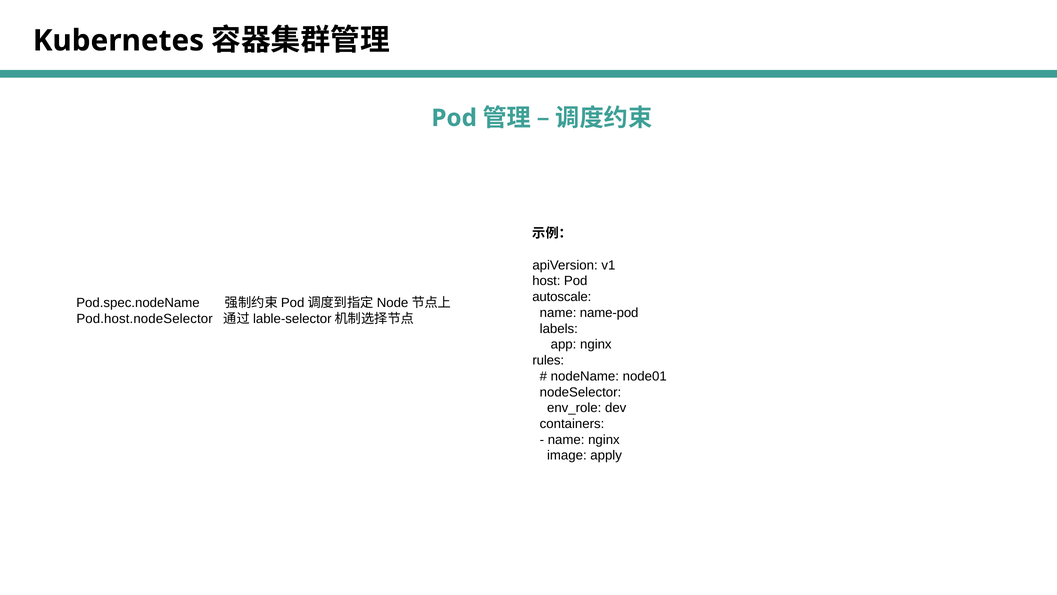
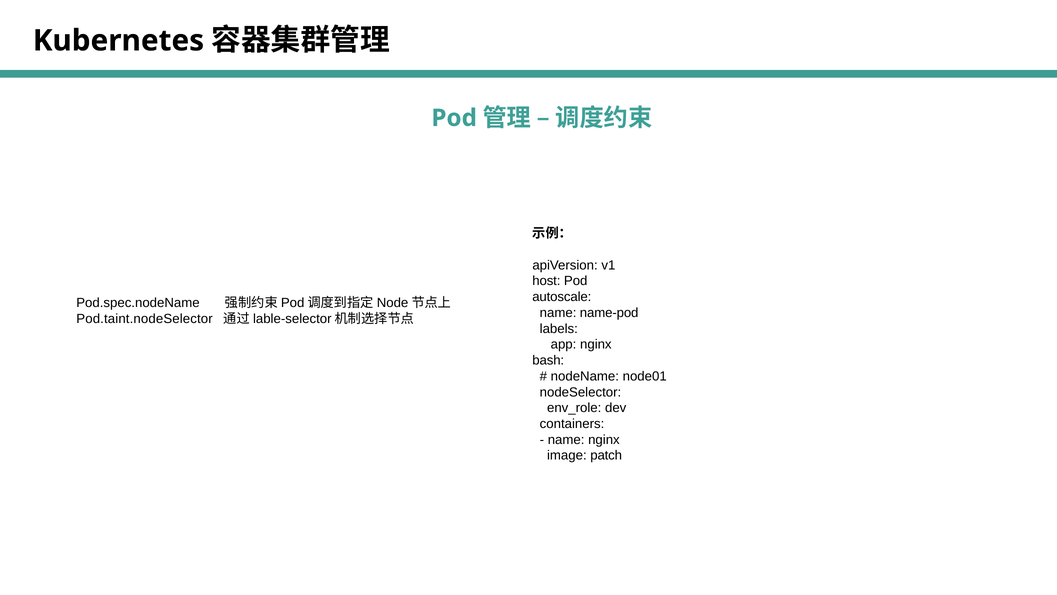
Pod.host.nodeSelector: Pod.host.nodeSelector -> Pod.taint.nodeSelector
rules: rules -> bash
apply: apply -> patch
